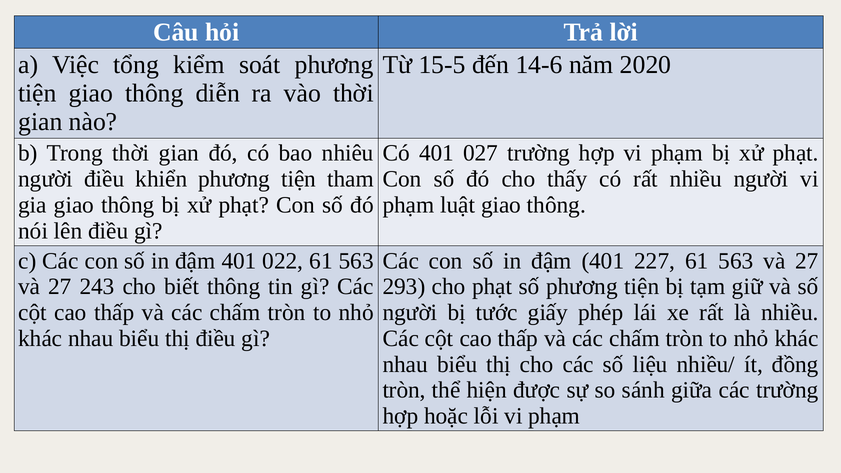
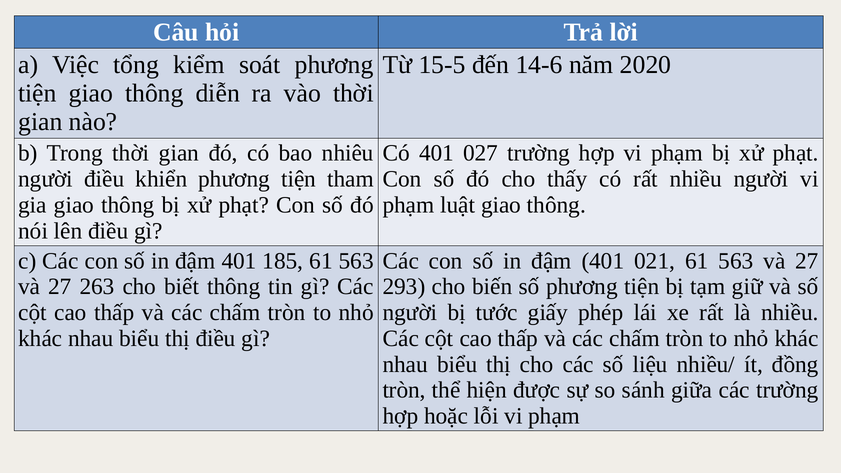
022: 022 -> 185
227: 227 -> 021
243: 243 -> 263
cho phạt: phạt -> biến
